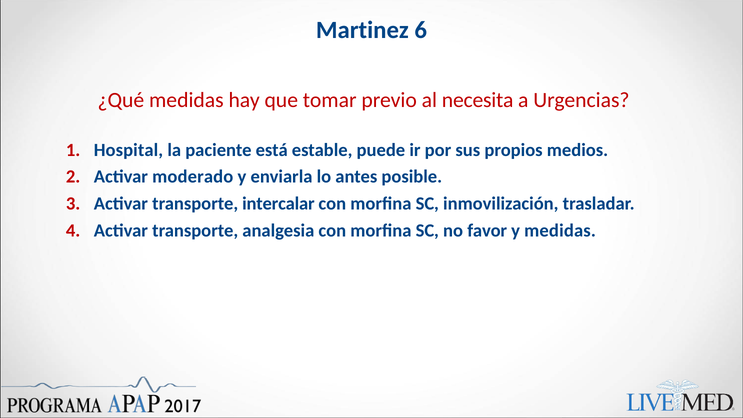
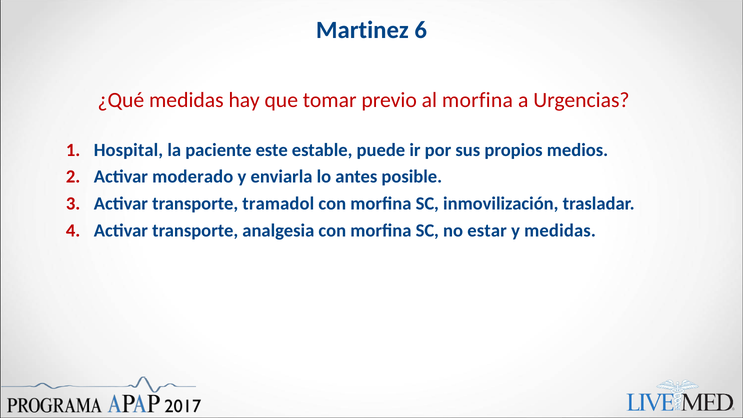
al necesita: necesita -> morfina
está: está -> este
intercalar: intercalar -> tramadol
favor: favor -> estar
